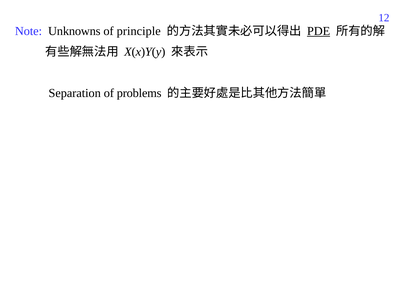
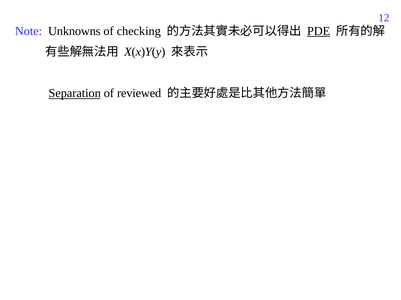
principle: principle -> checking
Separation underline: none -> present
problems: problems -> reviewed
